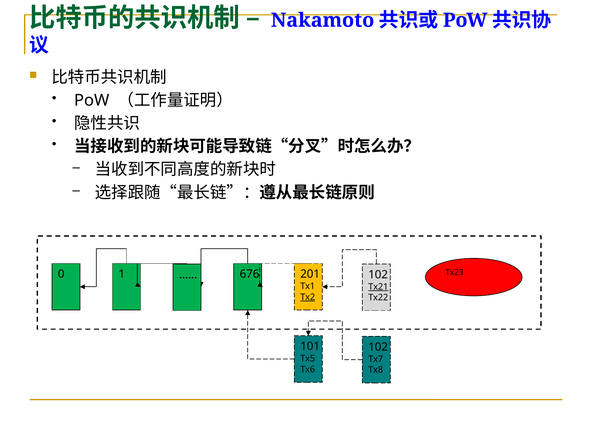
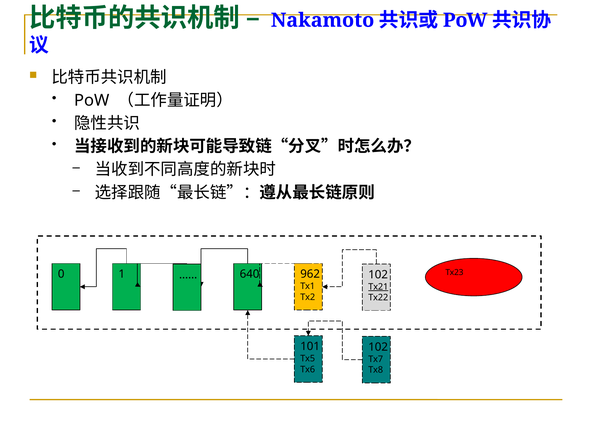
676: 676 -> 640
201: 201 -> 962
Tx2 underline: present -> none
